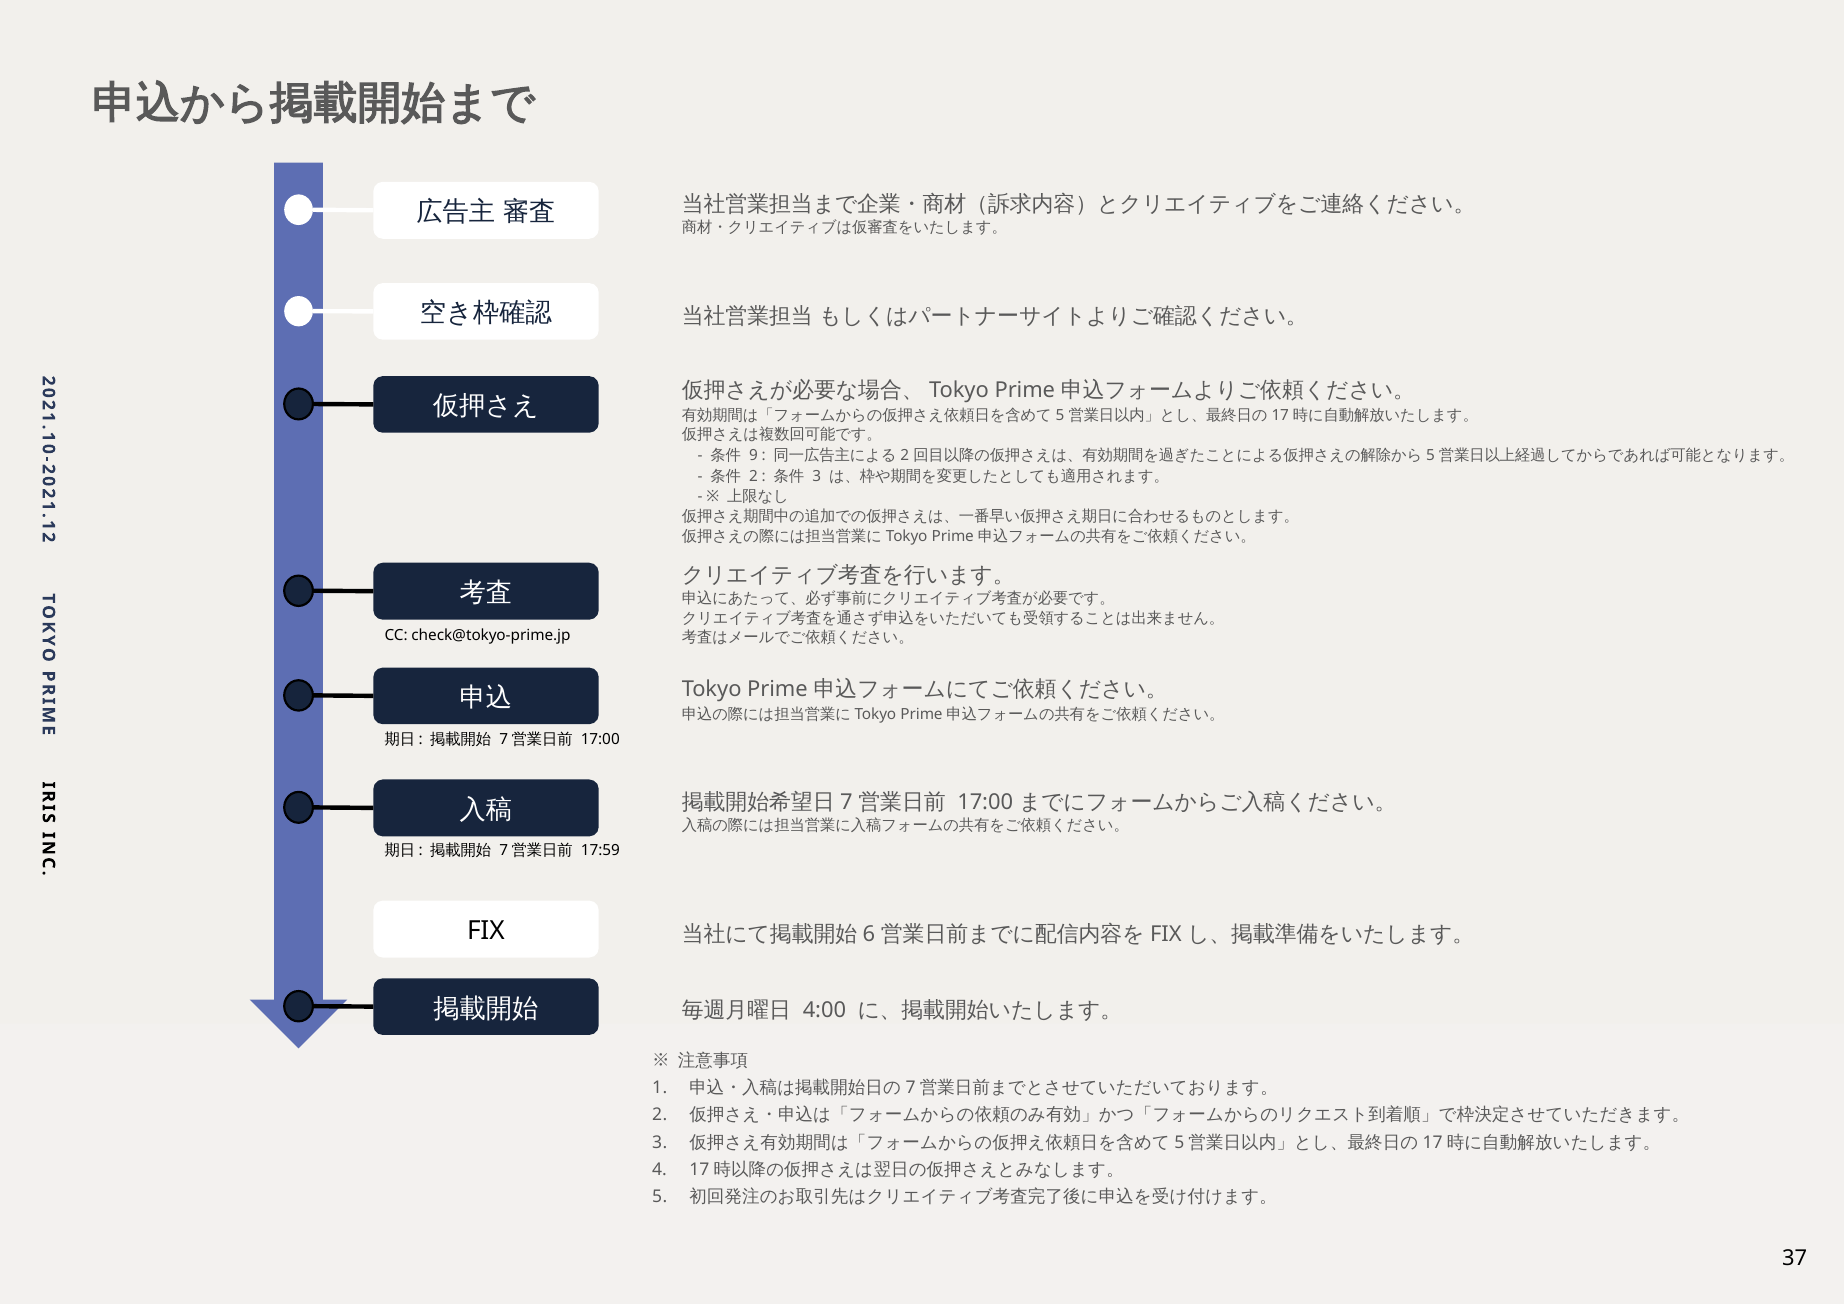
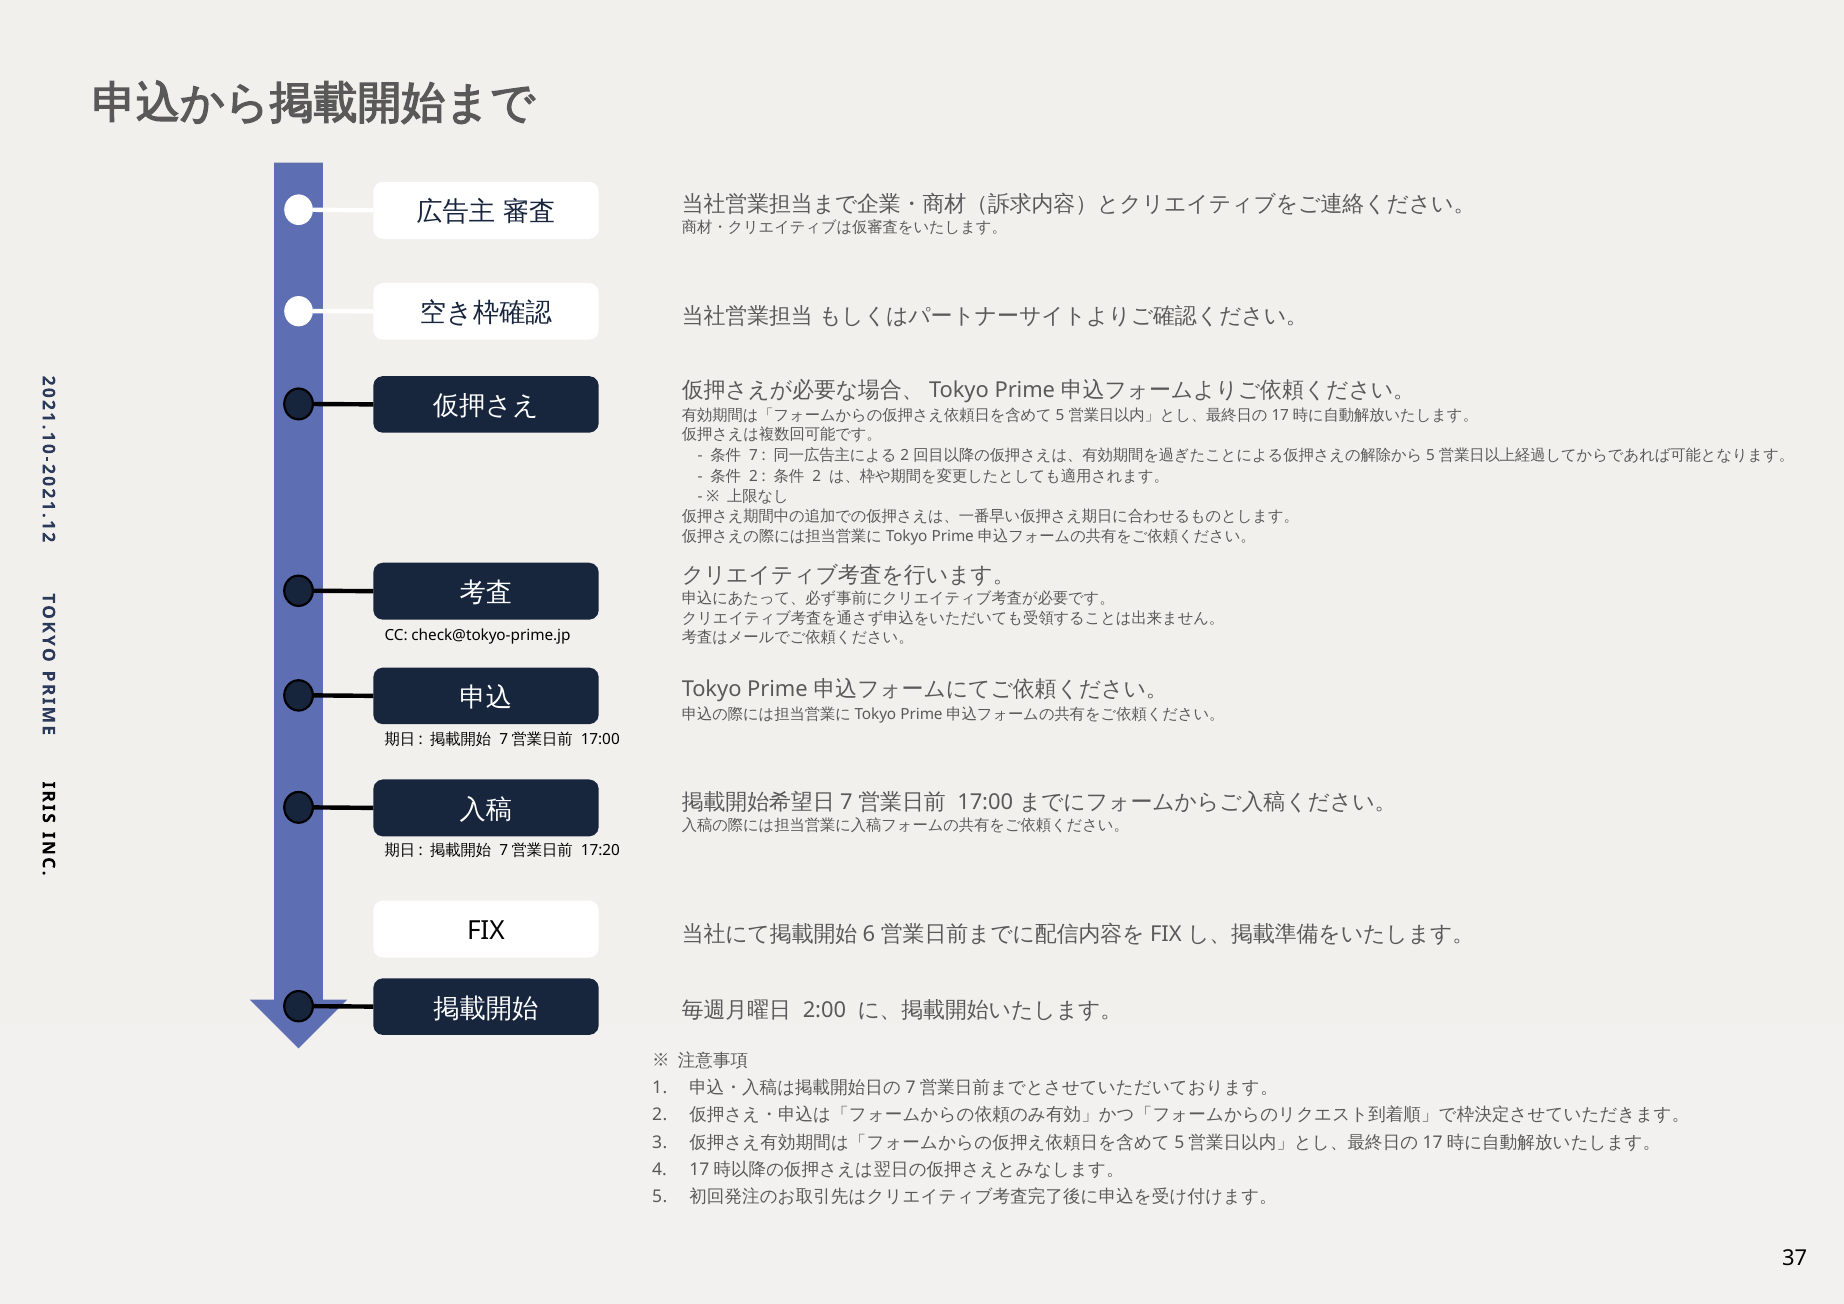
9: 9 -> 7
3 at (817, 476): 3 -> 2
17:59: 17:59 -> 17:20
4:00: 4:00 -> 2:00
